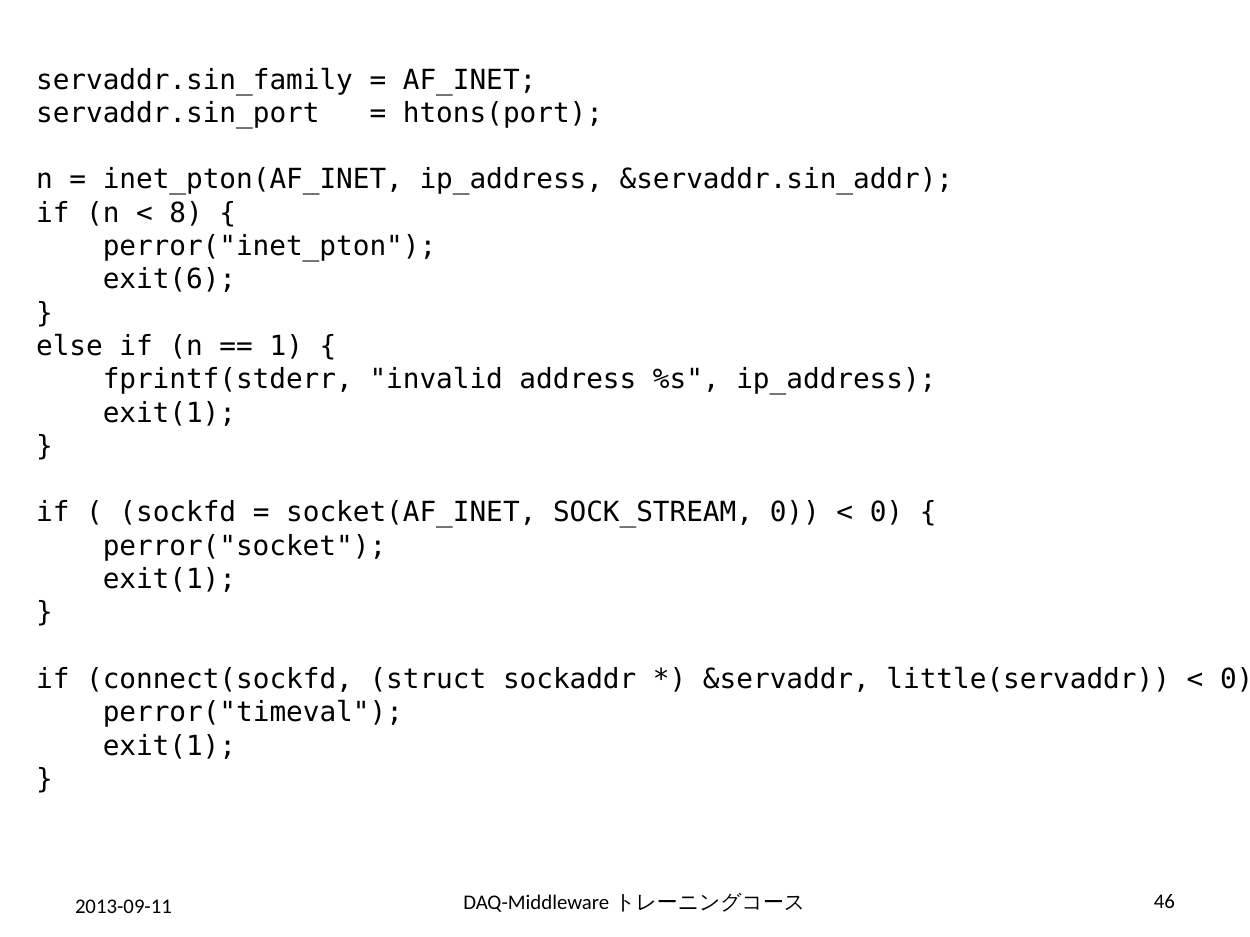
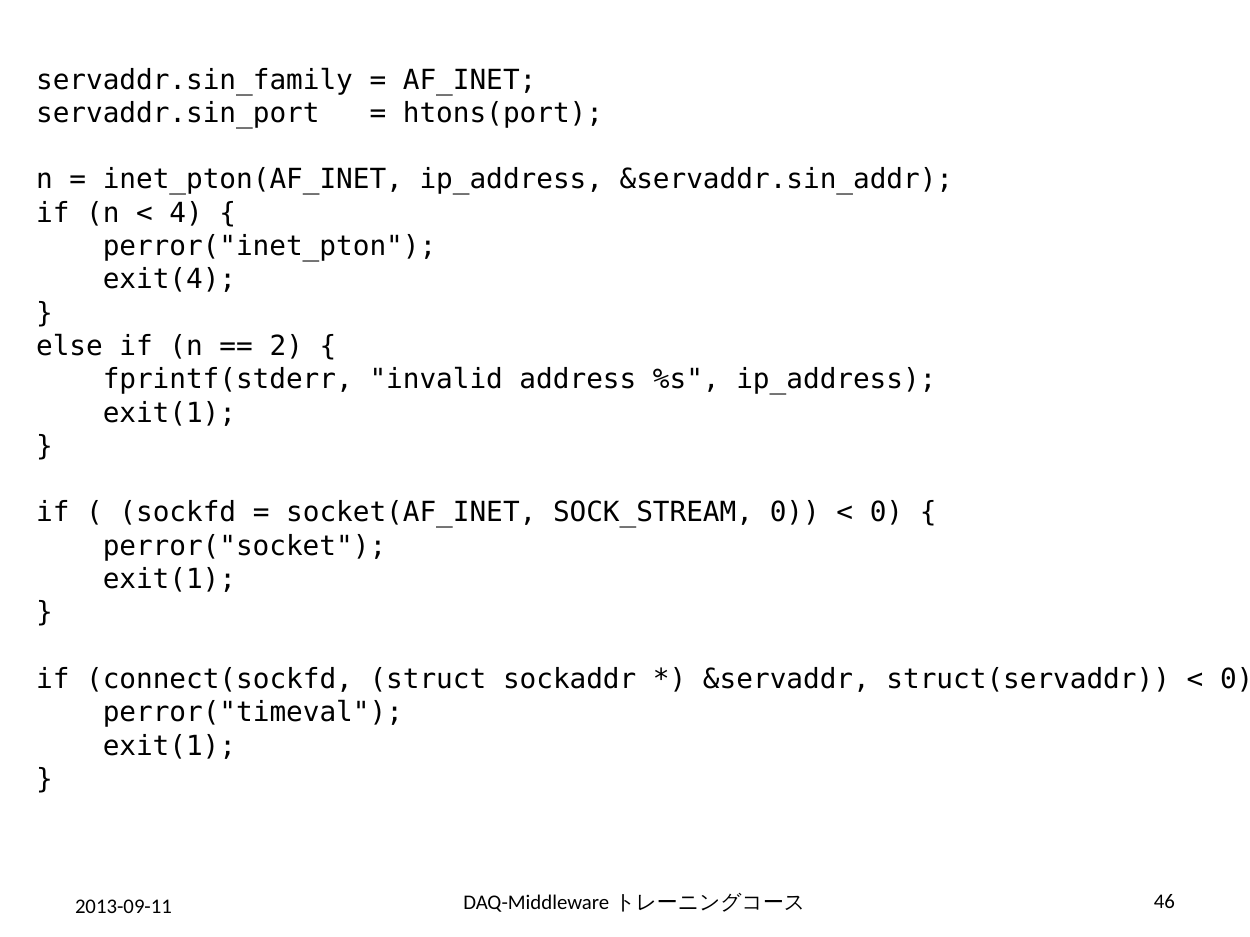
8: 8 -> 4
exit(6: exit(6 -> exit(4
1: 1 -> 2
little(servaddr: little(servaddr -> struct(servaddr
